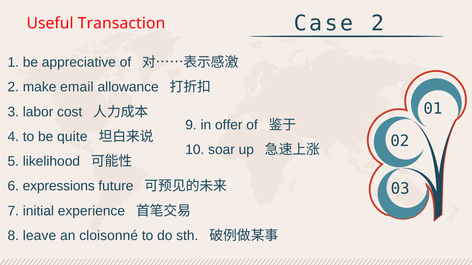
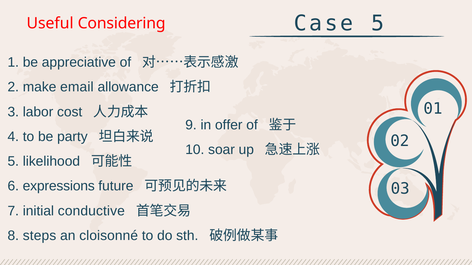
Case 2: 2 -> 5
Transaction: Transaction -> Considering
quite: quite -> party
experience: experience -> conductive
leave: leave -> steps
